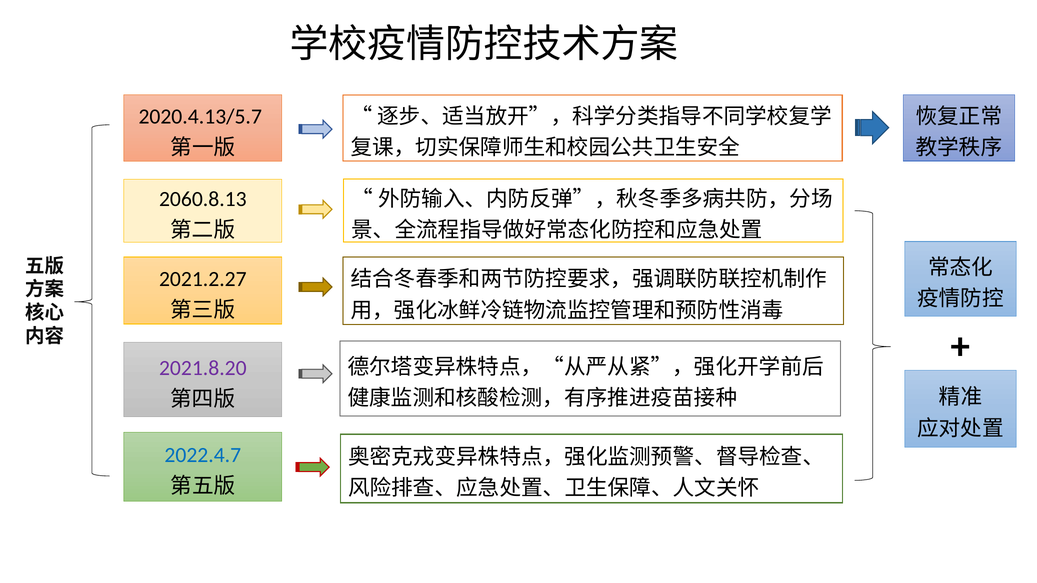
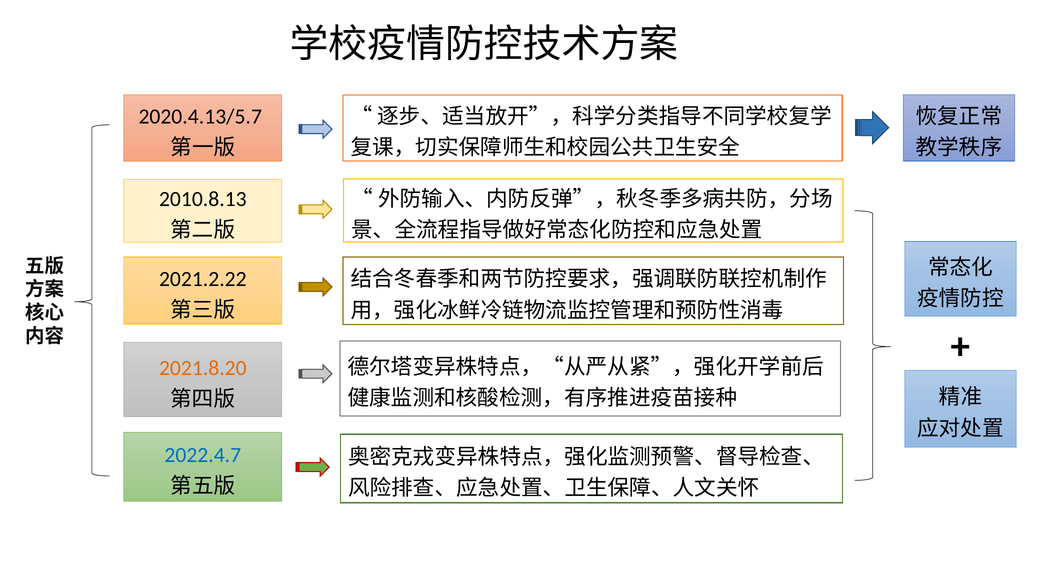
2060.8.13: 2060.8.13 -> 2010.8.13
2021.2.27: 2021.2.27 -> 2021.2.22
2021.8.20 colour: purple -> orange
